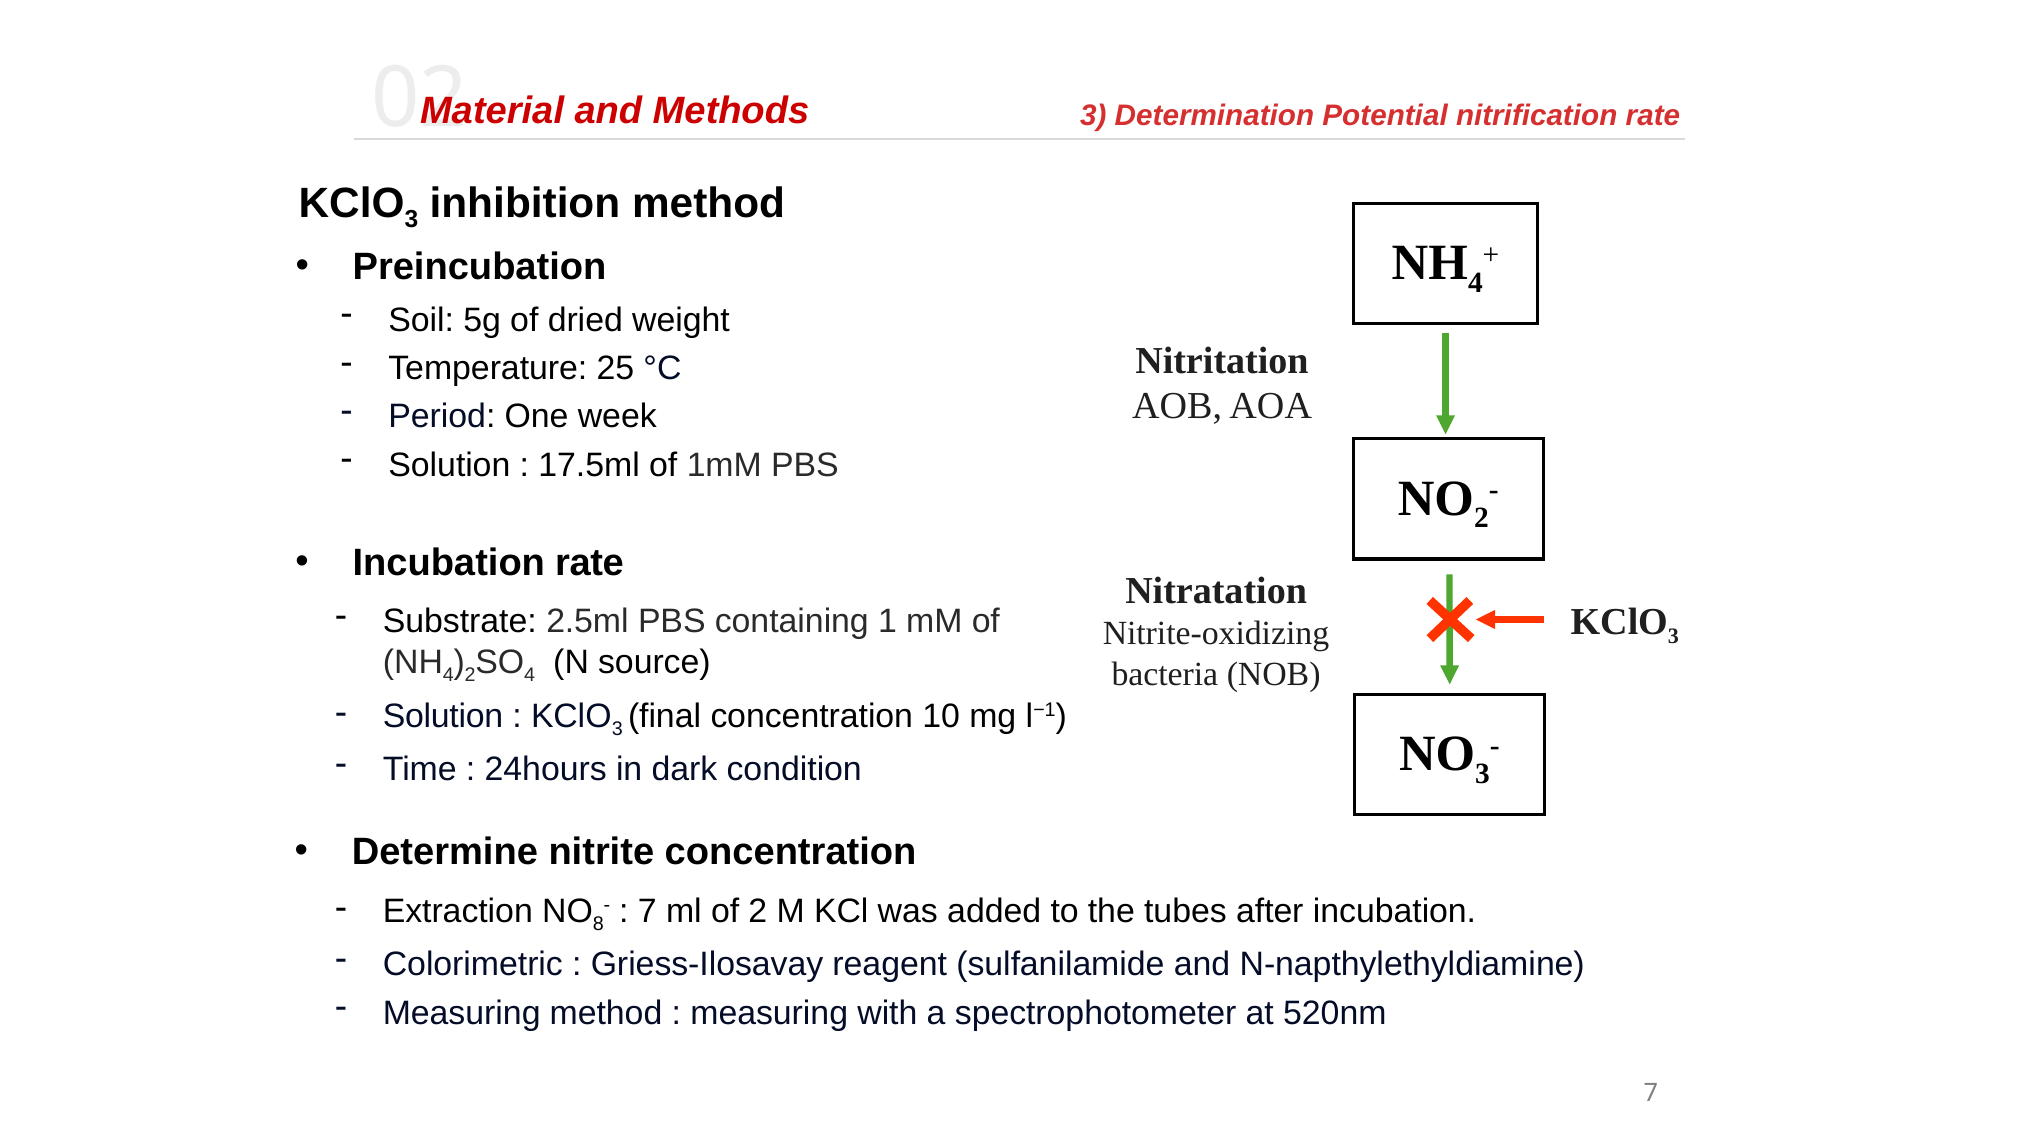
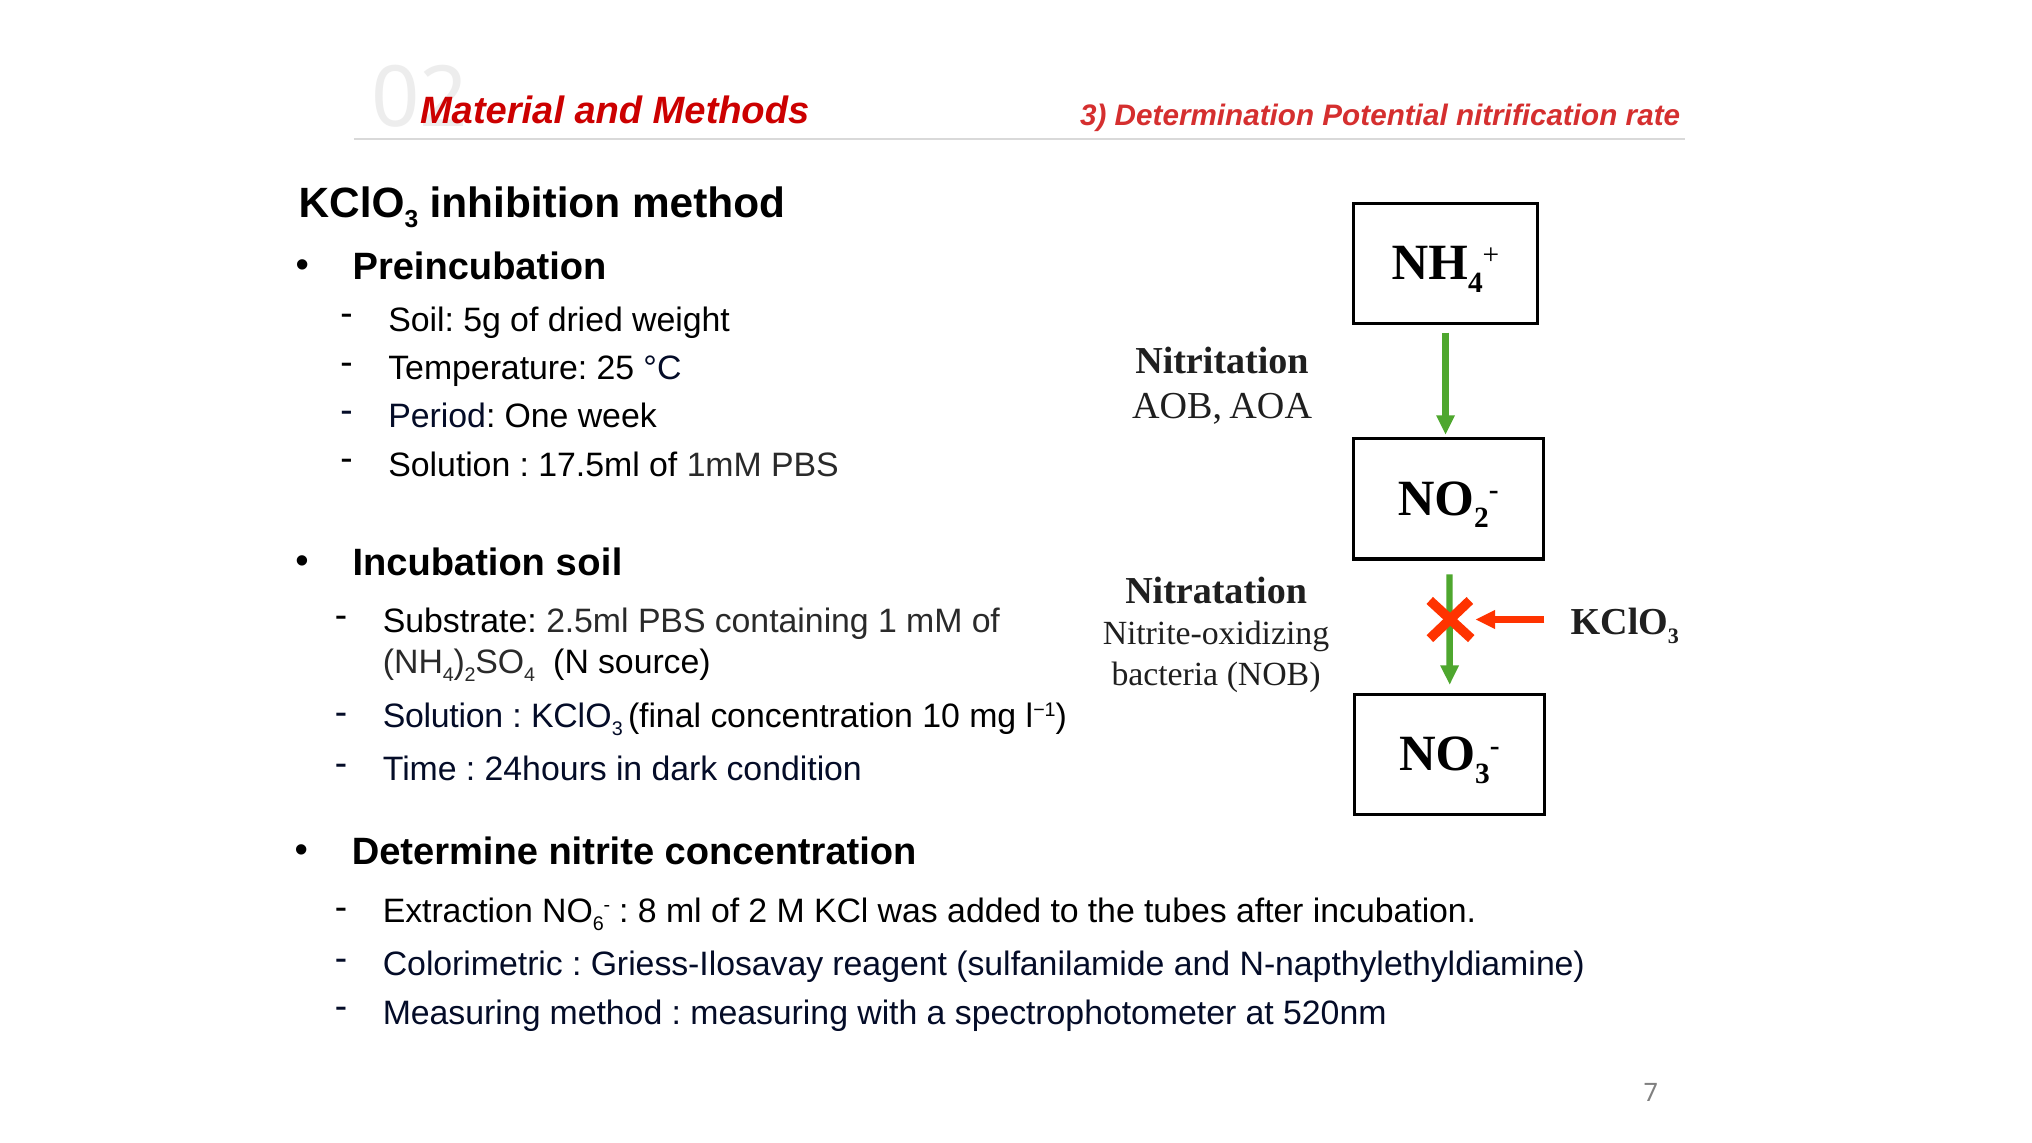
Incubation rate: rate -> soil
8: 8 -> 6
7 at (647, 911): 7 -> 8
